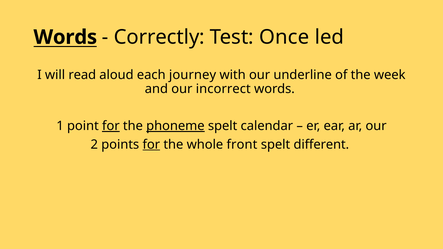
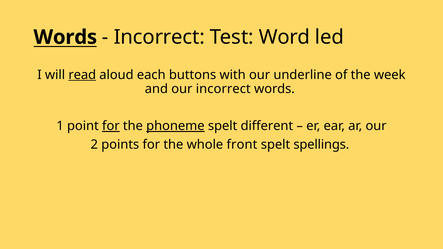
Correctly at (159, 37): Correctly -> Incorrect
Once: Once -> Word
read underline: none -> present
journey: journey -> buttons
calendar: calendar -> different
for at (151, 145) underline: present -> none
different: different -> spellings
